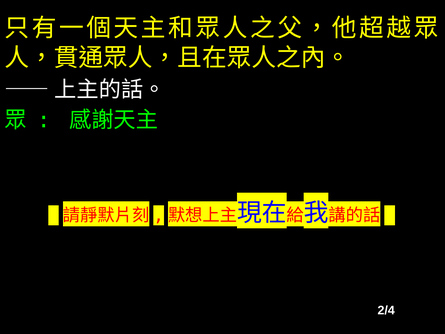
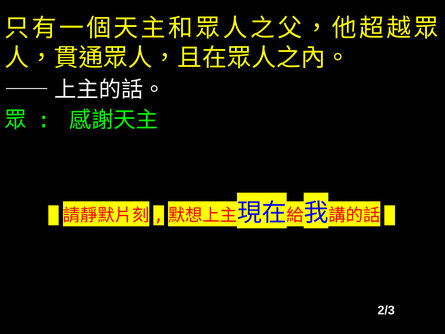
2/4: 2/4 -> 2/3
